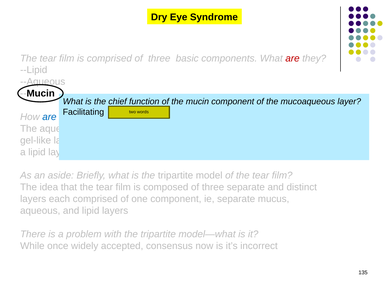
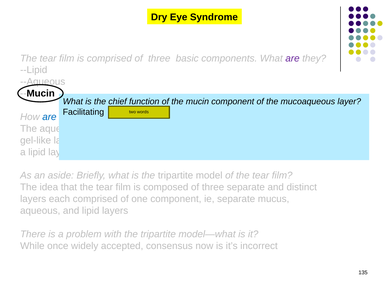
are at (292, 58) colour: red -> purple
